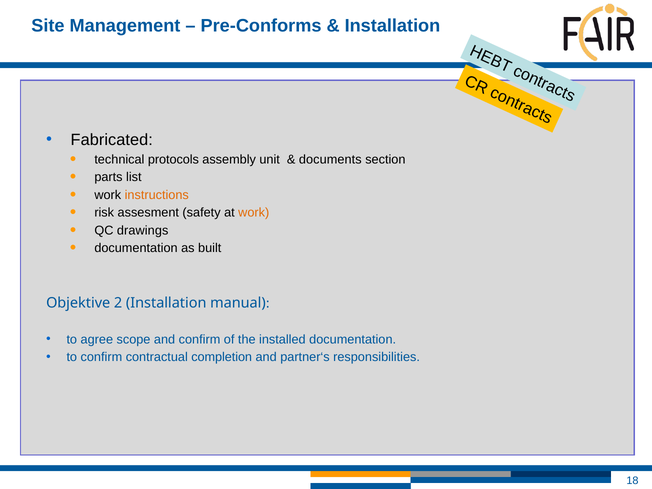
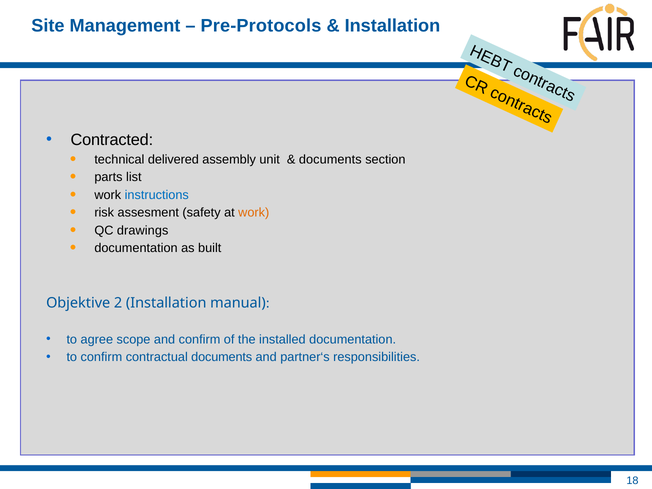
Pre-Conforms: Pre-Conforms -> Pre-Protocols
Fabricated: Fabricated -> Contracted
protocols: protocols -> delivered
instructions colour: orange -> blue
contractual completion: completion -> documents
